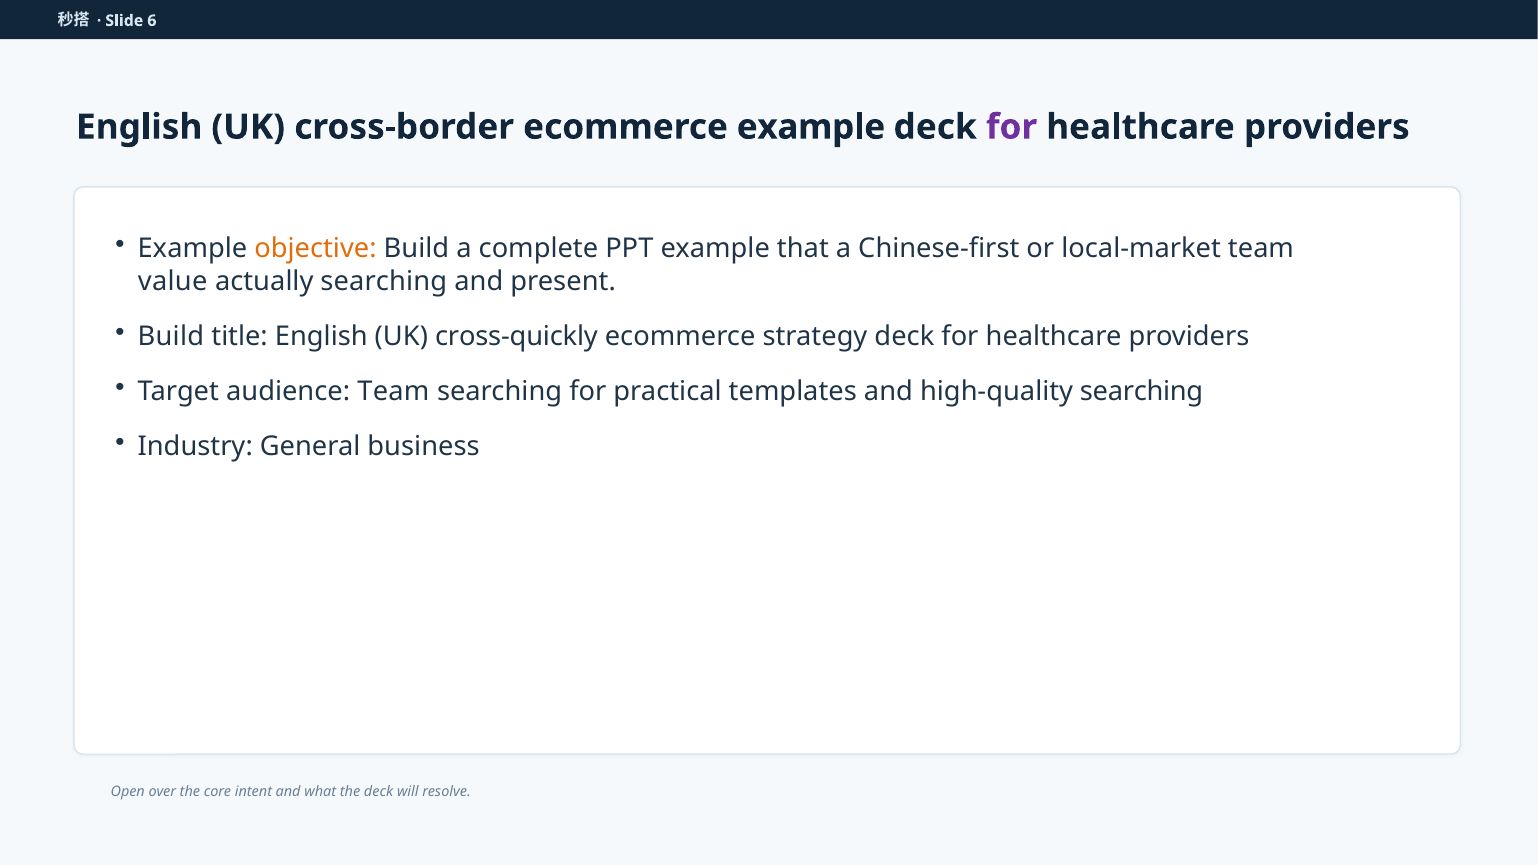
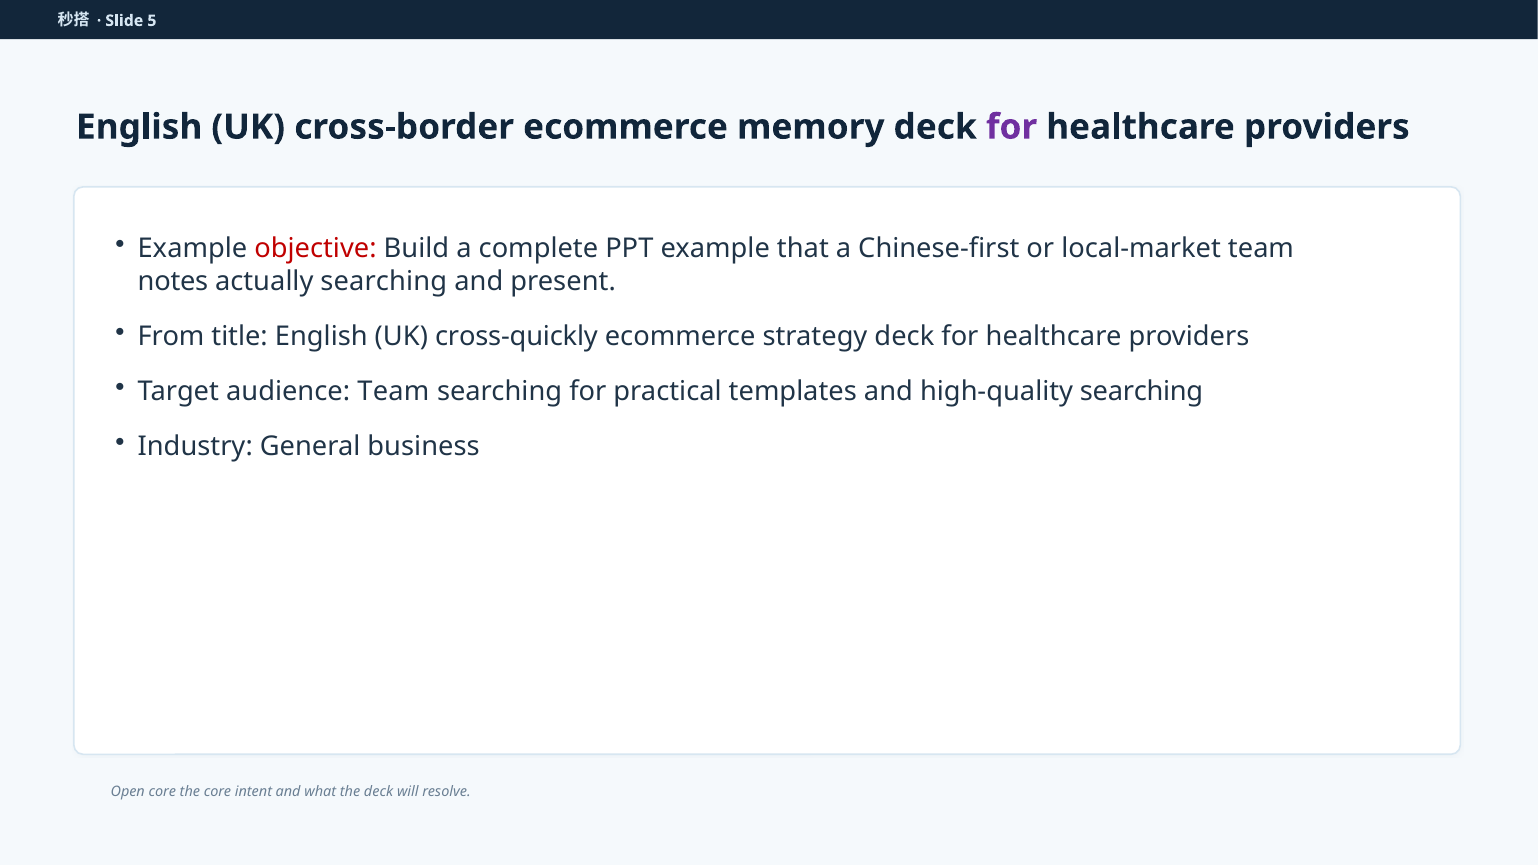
6: 6 -> 5
ecommerce example: example -> memory
objective colour: orange -> red
value: value -> notes
Build at (171, 337): Build -> From
Open over: over -> core
